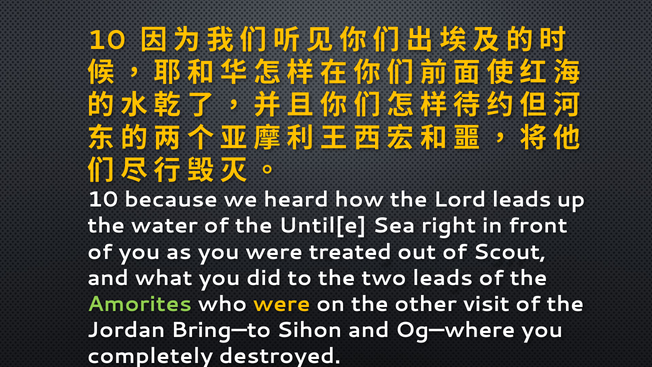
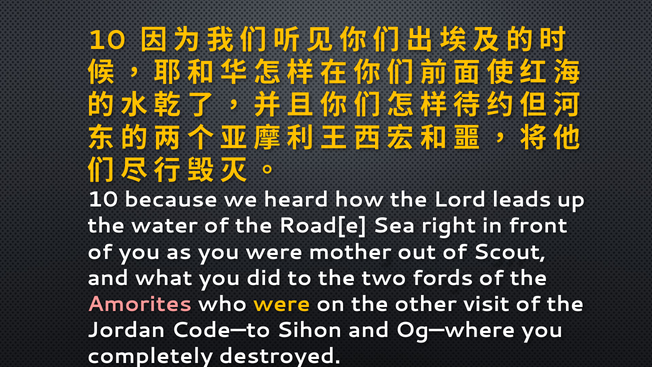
Until[e: Until[e -> Road[e
treated: treated -> mother
two leads: leads -> fords
Amorites colour: light green -> pink
Bring—to: Bring—to -> Code—to
